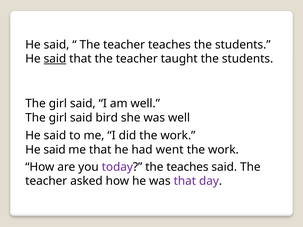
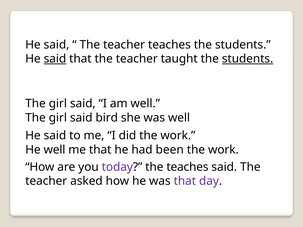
students at (248, 59) underline: none -> present
said at (55, 150): said -> well
went: went -> been
